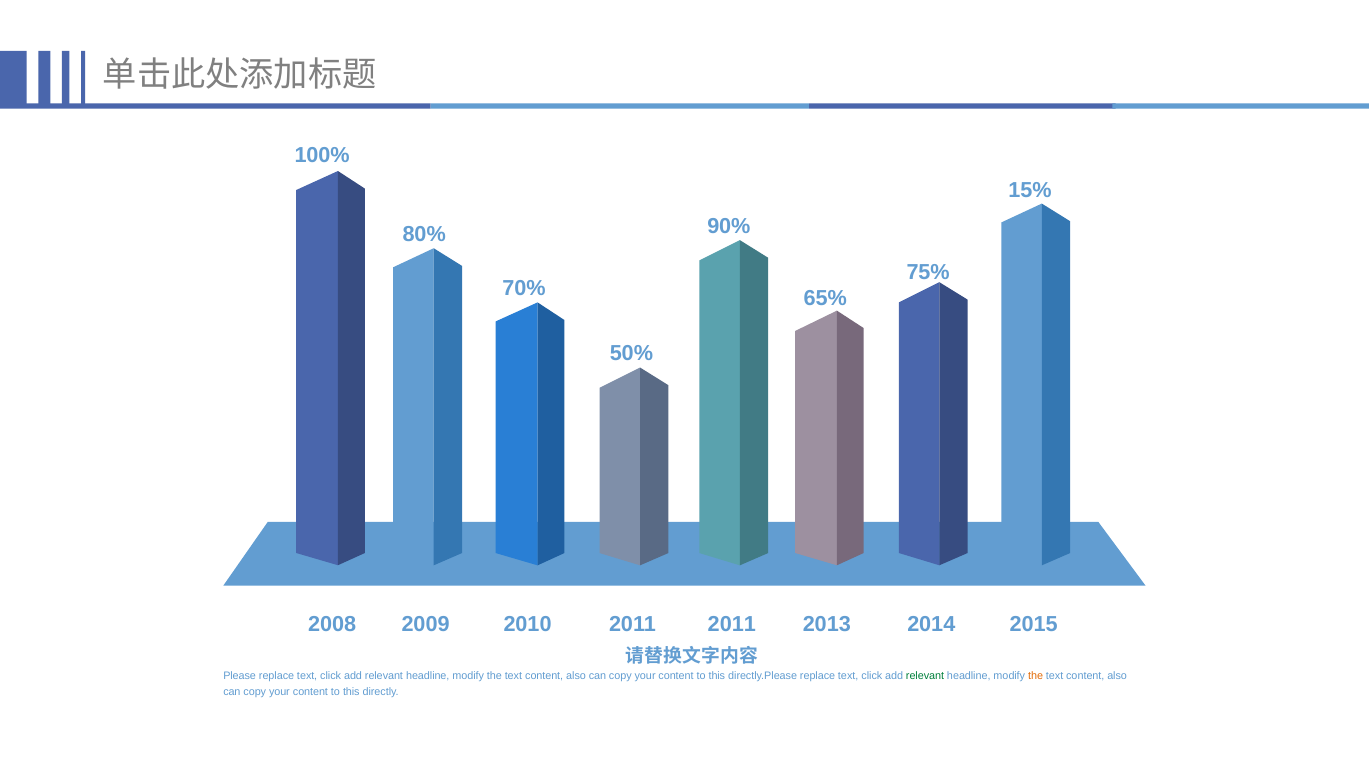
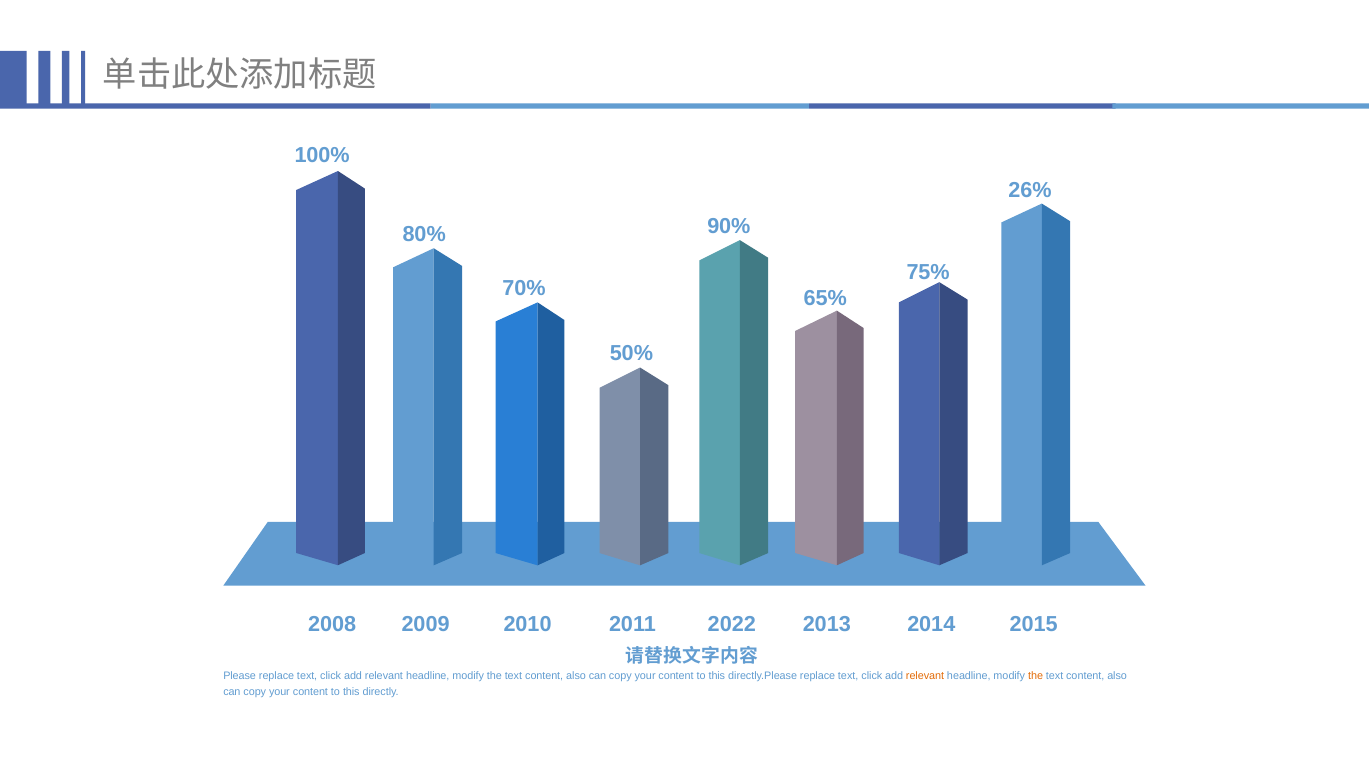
15%: 15% -> 26%
2011 at (732, 624): 2011 -> 2022
relevant at (925, 676) colour: green -> orange
